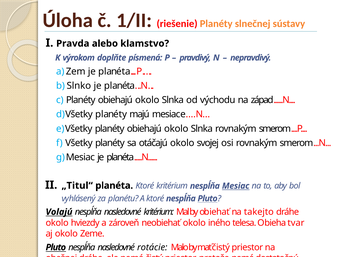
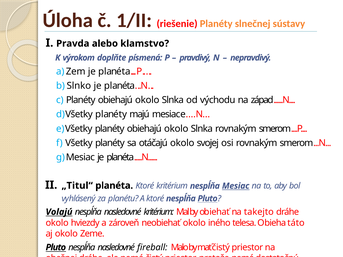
tvar: tvar -> táto
rotácie: rotácie -> fireball
